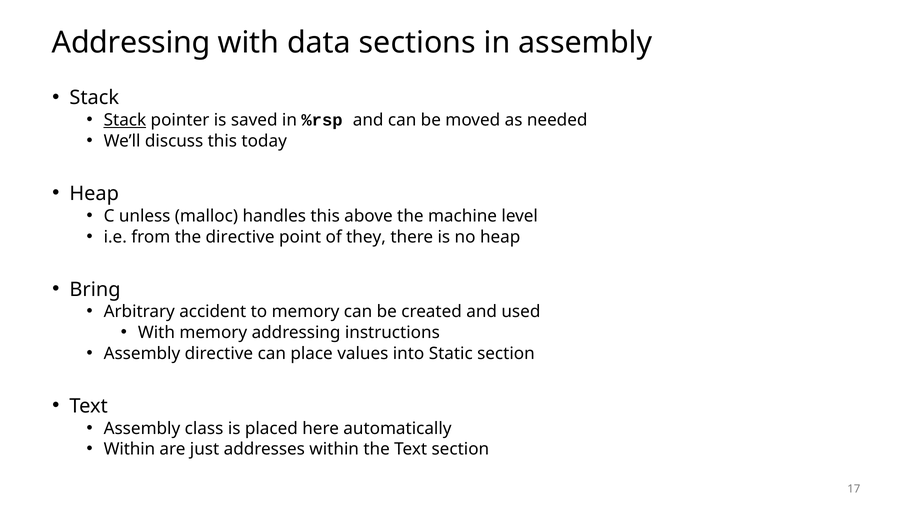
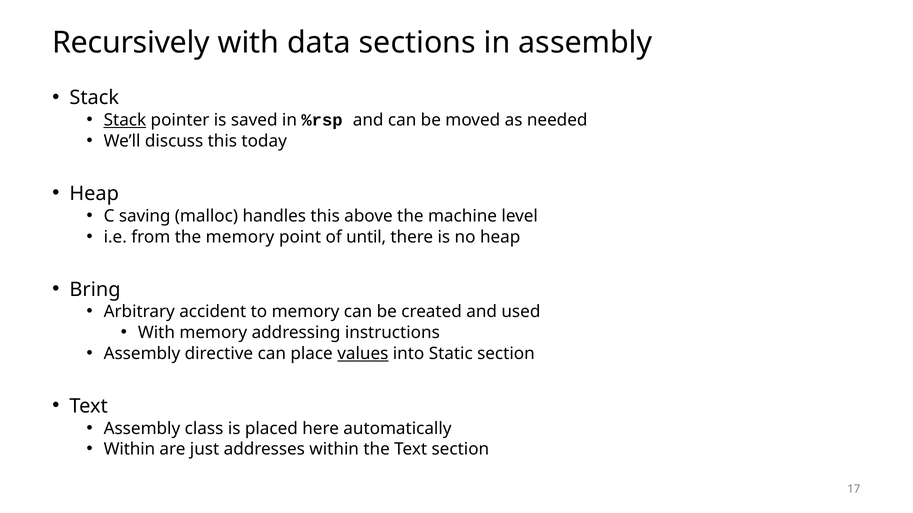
Addressing at (131, 43): Addressing -> Recursively
unless: unless -> saving
the directive: directive -> memory
they: they -> until
values underline: none -> present
